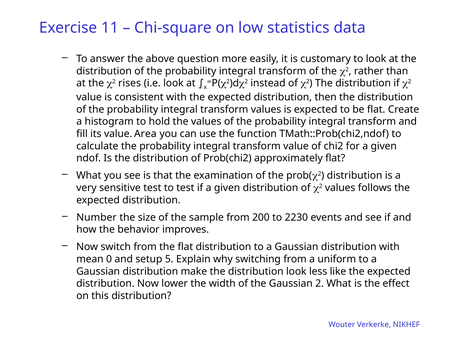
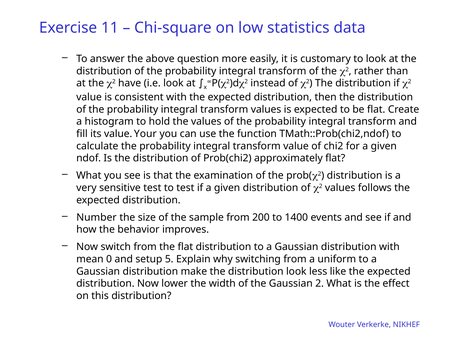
rises: rises -> have
Area: Area -> Your
2230: 2230 -> 1400
